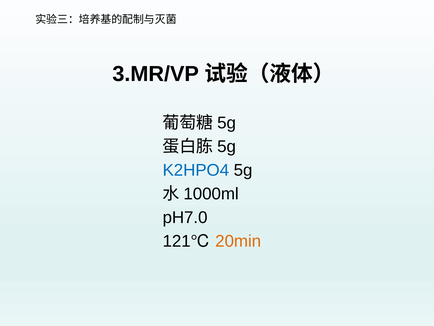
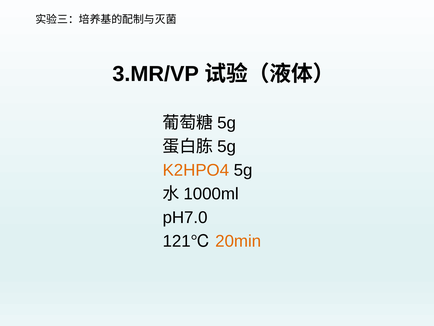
K2HPO4 colour: blue -> orange
